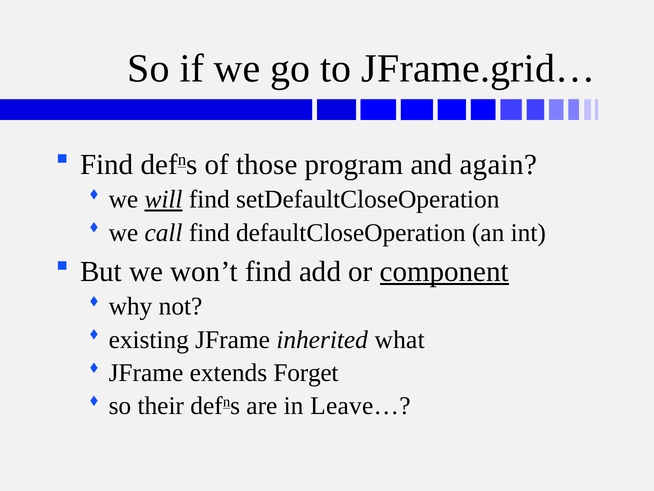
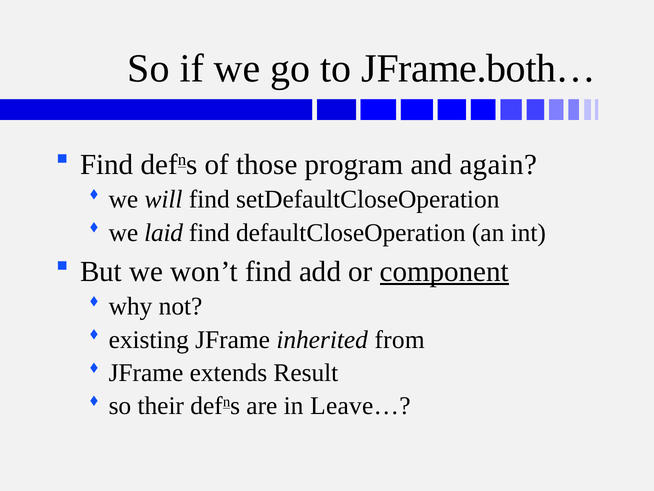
JFrame.grid…: JFrame.grid… -> JFrame.both…
will underline: present -> none
call: call -> laid
what: what -> from
Forget: Forget -> Result
